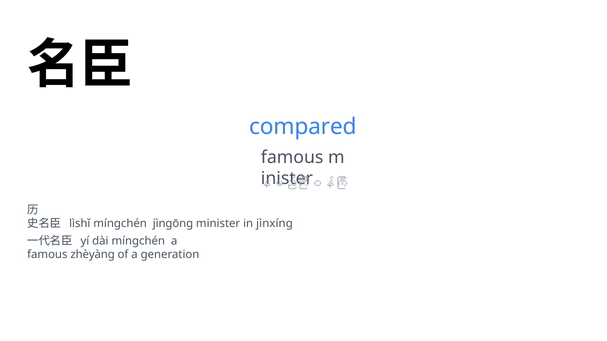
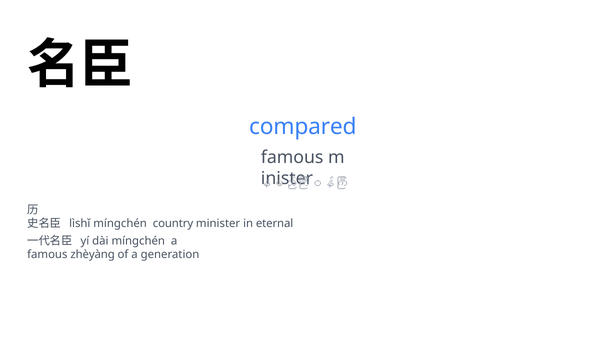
jìngōng: jìngōng -> country
jìnxíng: jìnxíng -> eternal
